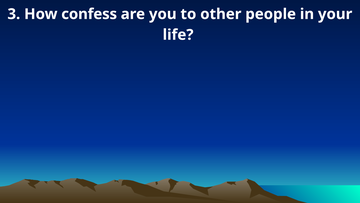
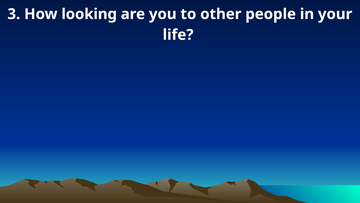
confess: confess -> looking
